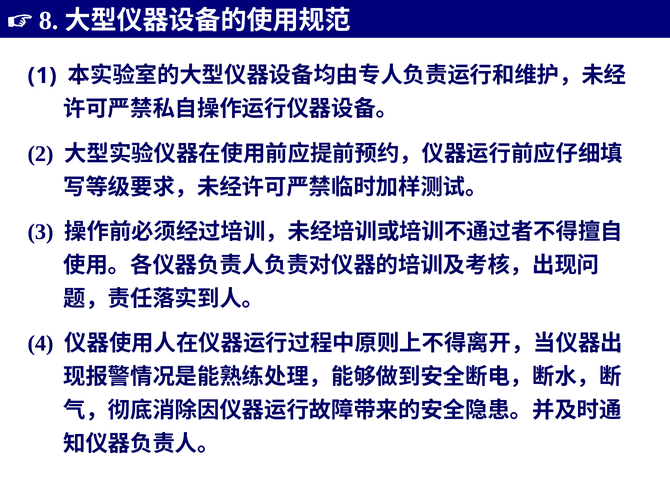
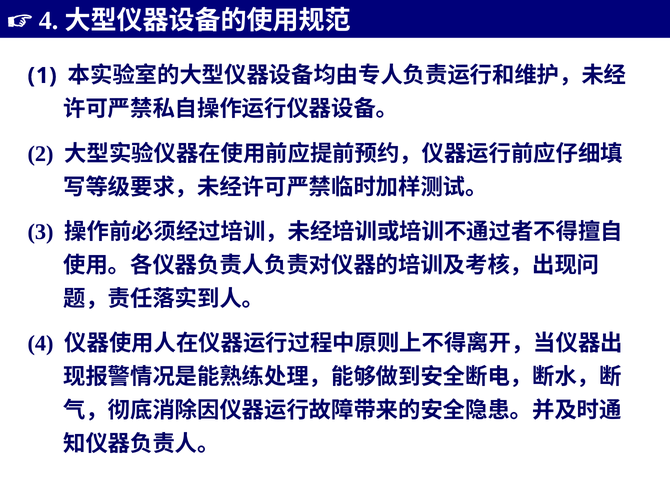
8 at (49, 21): 8 -> 4
